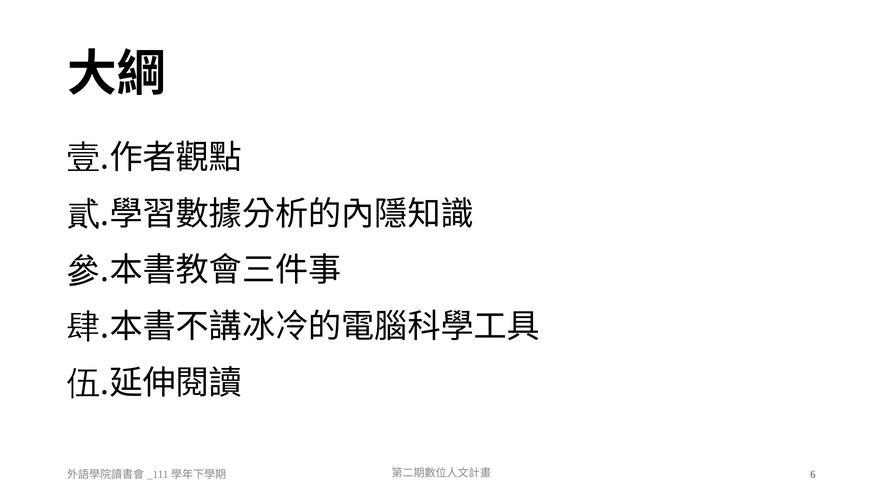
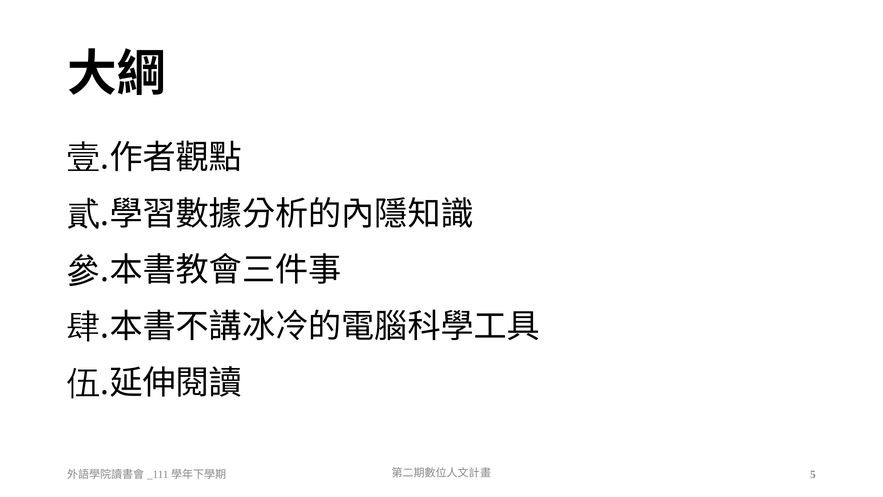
6: 6 -> 5
